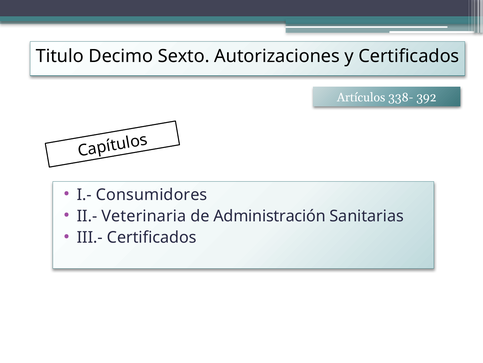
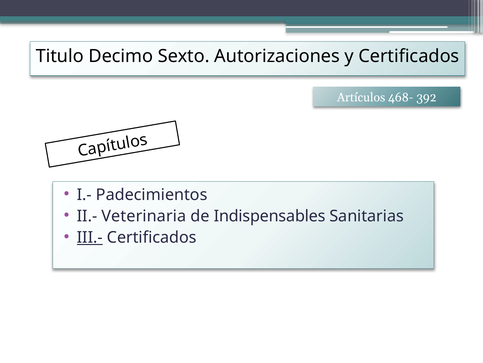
338-: 338- -> 468-
Consumidores: Consumidores -> Padecimientos
Administración: Administración -> Indispensables
III.- underline: none -> present
